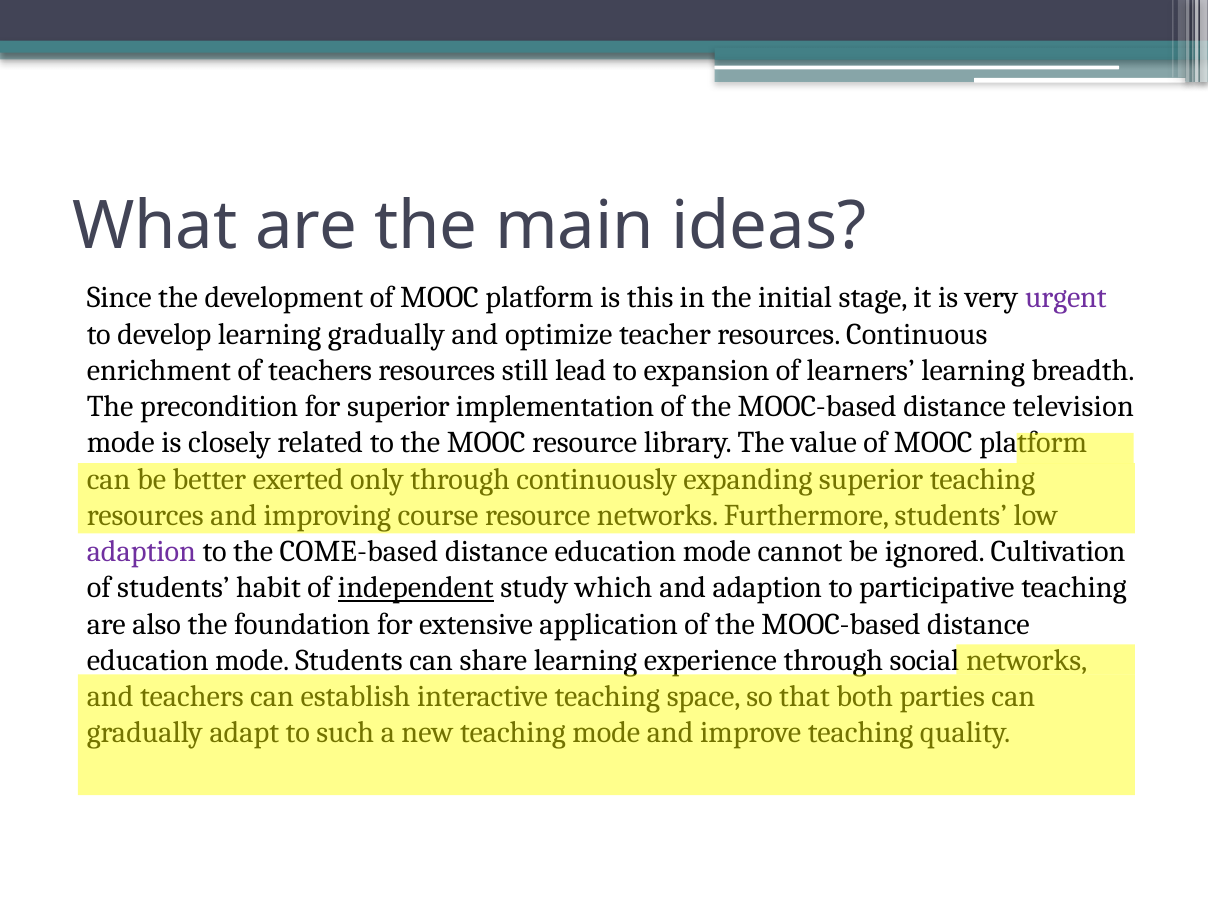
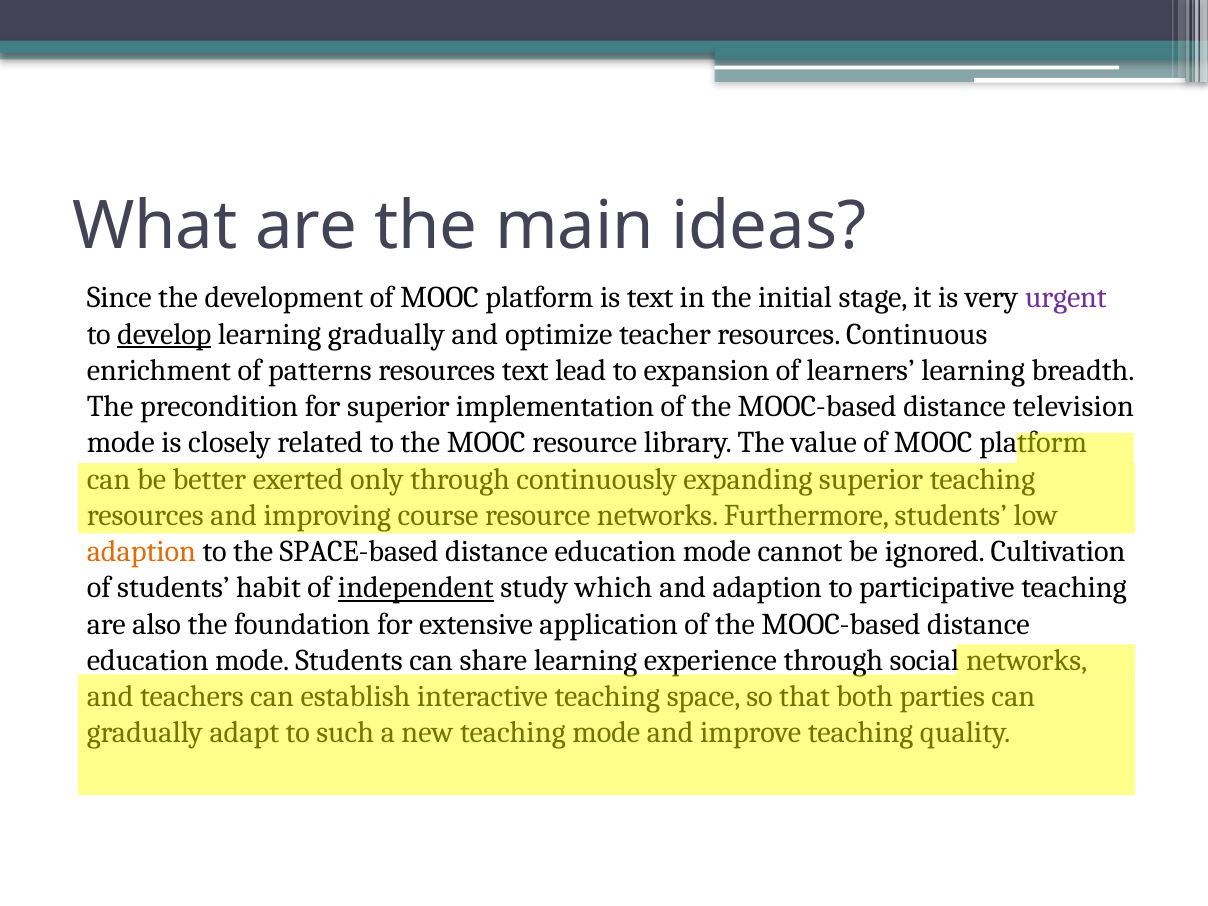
is this: this -> text
develop underline: none -> present
of teachers: teachers -> patterns
resources still: still -> text
adaption at (141, 552) colour: purple -> orange
COME-based: COME-based -> SPACE-based
